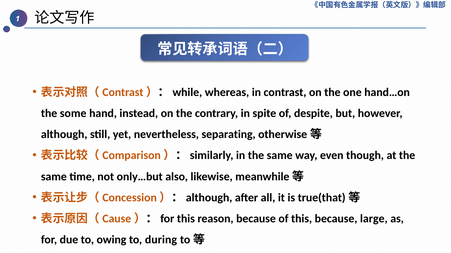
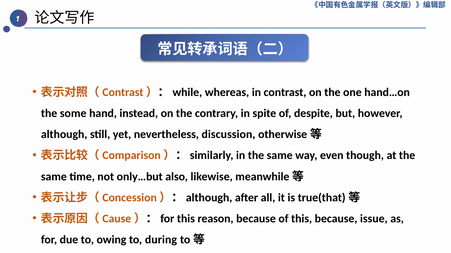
separating: separating -> discussion
large: large -> issue
